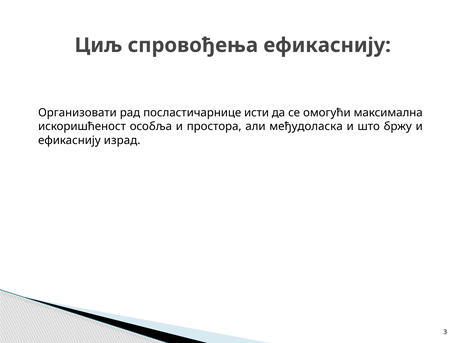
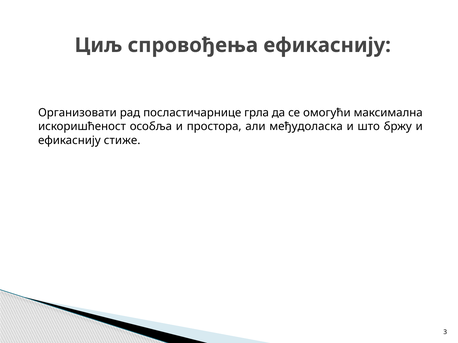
исти: исти -> грла
израд: израд -> стиже
